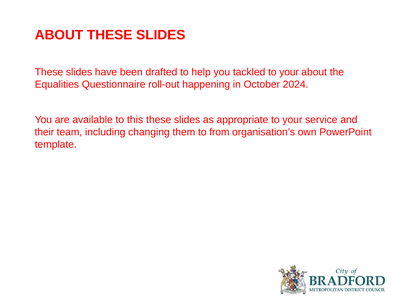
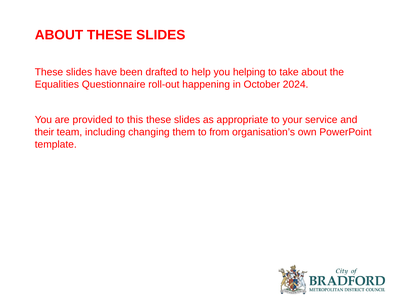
tackled: tackled -> helping
your at (289, 72): your -> take
available: available -> provided
